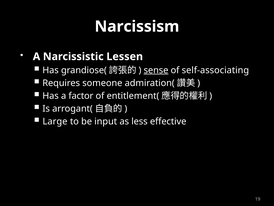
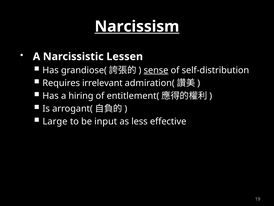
Narcissism underline: none -> present
self-associating: self-associating -> self-distribution
someone: someone -> irrelevant
factor: factor -> hiring
